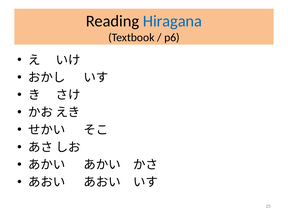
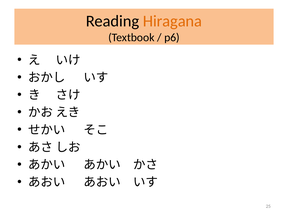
Hiragana colour: blue -> orange
